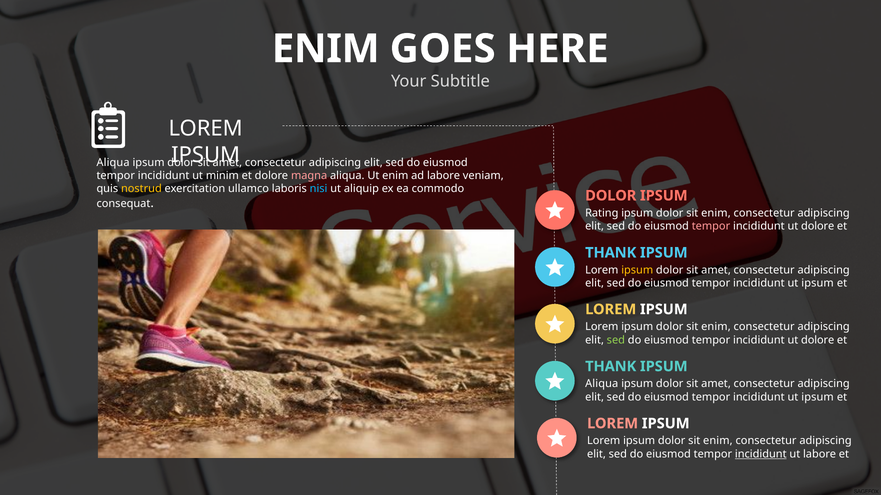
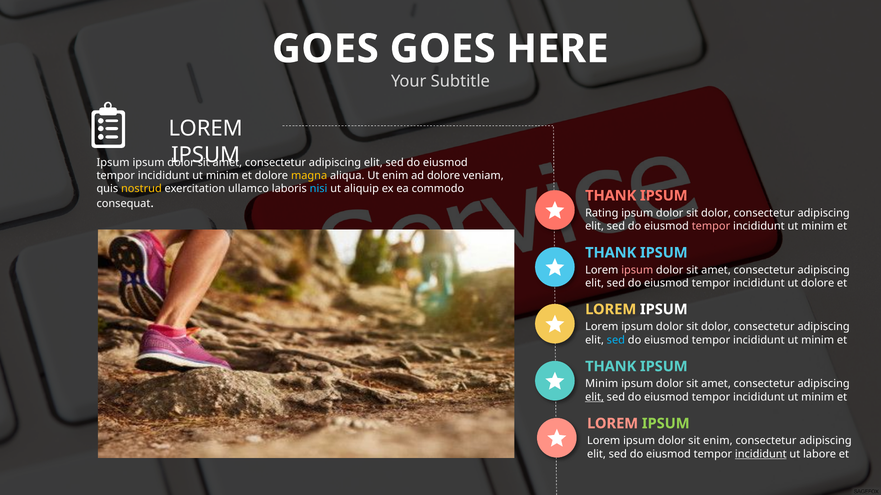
ENIM at (326, 49): ENIM -> GOES
Aliqua at (113, 163): Aliqua -> Ipsum
magna colour: pink -> yellow
ad labore: labore -> dolore
DOLOR at (611, 196): DOLOR -> THANK
enim at (716, 213): enim -> dolor
dolore at (818, 226): dolore -> minim
ipsum at (637, 270) colour: yellow -> pink
ipsum at (818, 284): ipsum -> dolore
enim at (716, 327): enim -> dolor
sed at (616, 340) colour: light green -> light blue
dolore at (818, 340): dolore -> minim
Aliqua at (602, 384): Aliqua -> Minim
elit at (595, 397) underline: none -> present
ipsum at (818, 397): ipsum -> minim
IPSUM at (666, 424) colour: white -> light green
